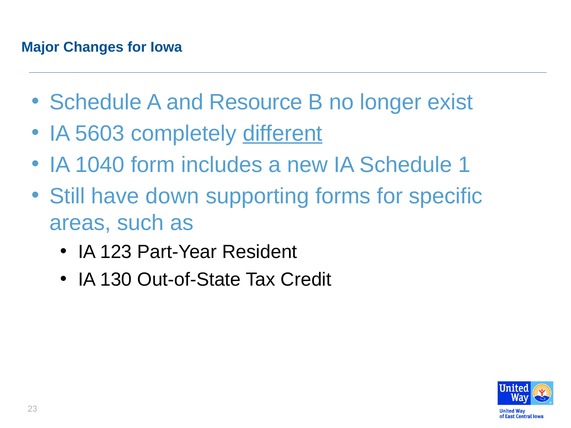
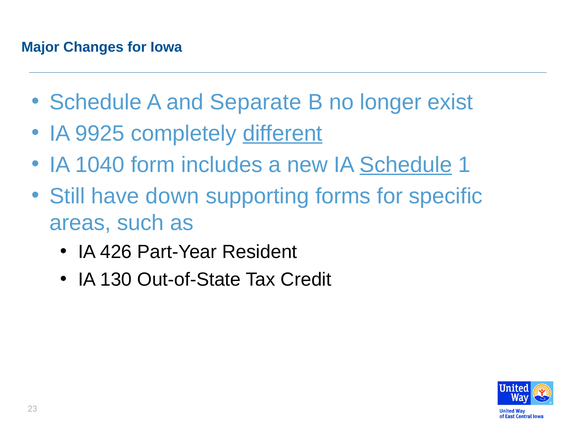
Resource: Resource -> Separate
5603: 5603 -> 9925
Schedule at (406, 165) underline: none -> present
123: 123 -> 426
